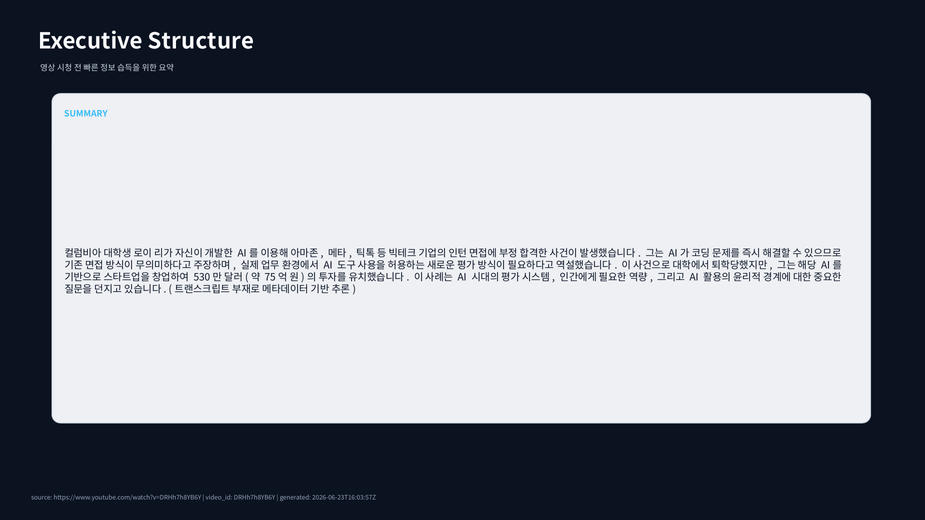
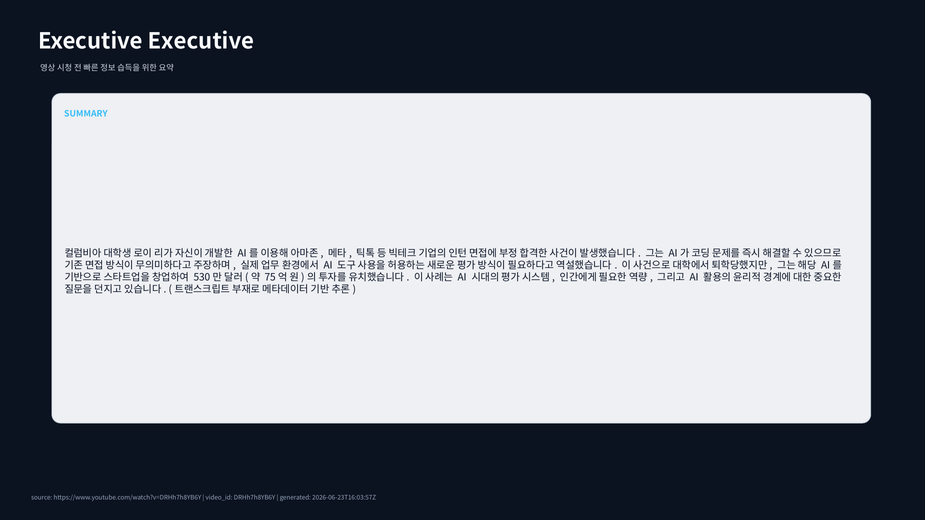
Executive Structure: Structure -> Executive
